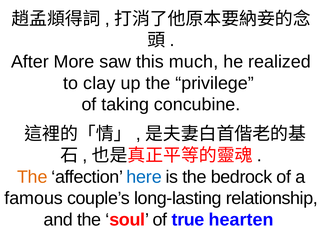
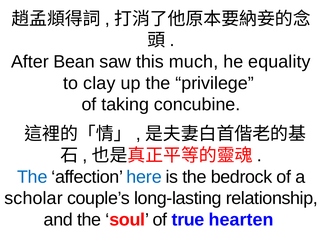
More: More -> Bean
realized: realized -> equality
The at (32, 177) colour: orange -> blue
famous: famous -> scholar
